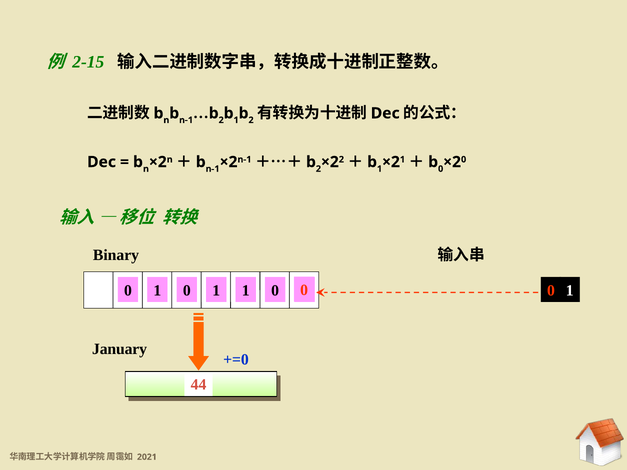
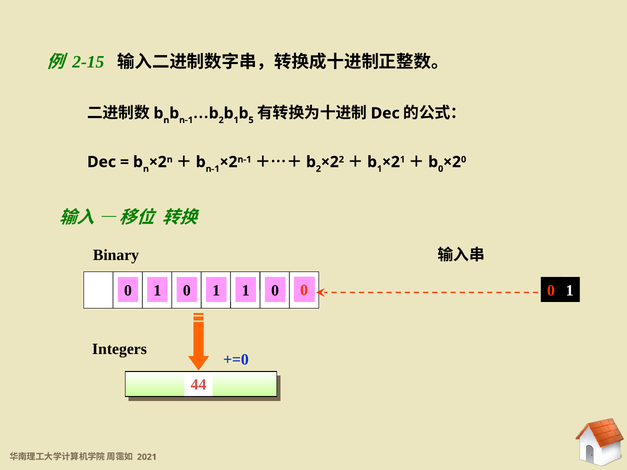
2 at (251, 120): 2 -> 5
January: January -> Integers
